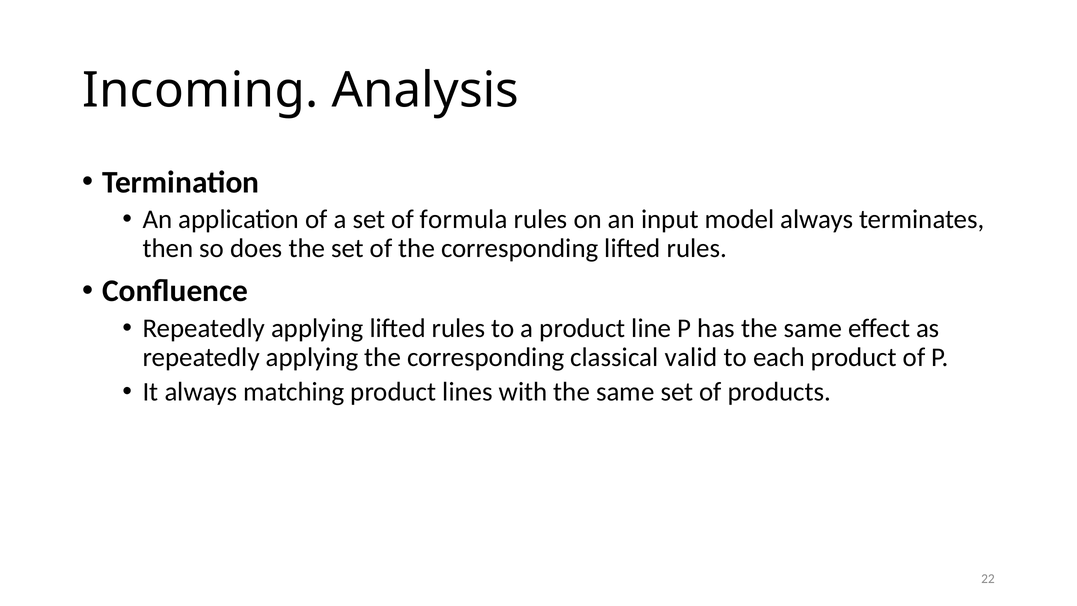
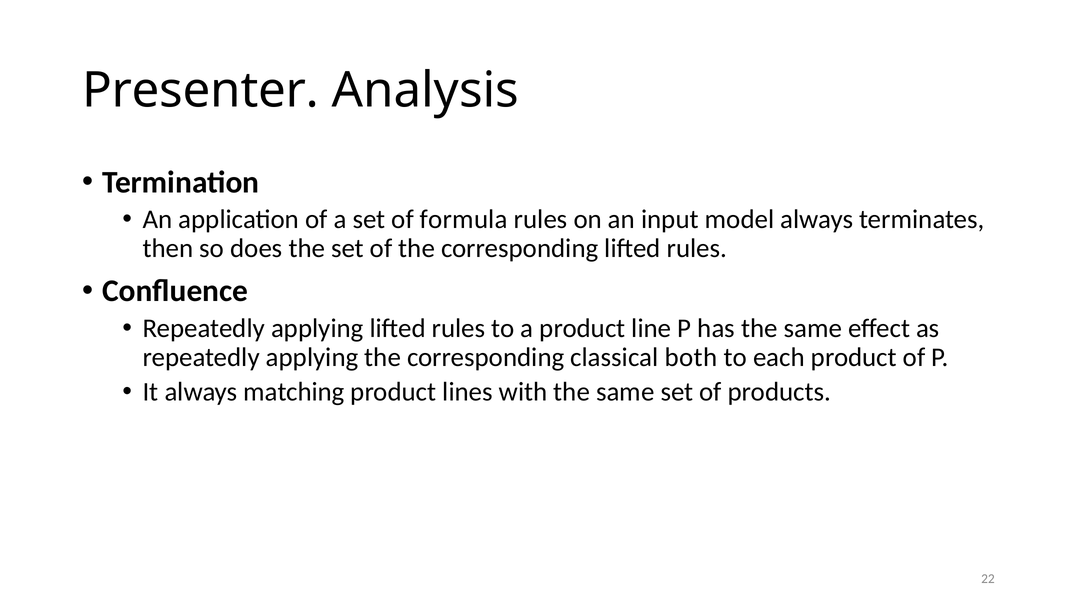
Incoming: Incoming -> Presenter
valid: valid -> both
